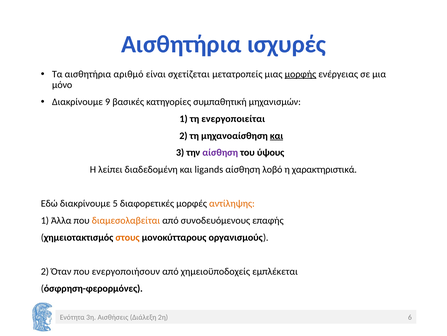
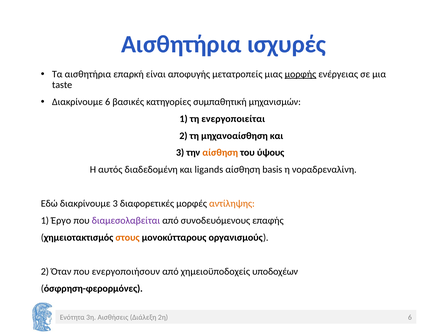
αριθμό: αριθμό -> επαρκή
σχετίζεται: σχετίζεται -> αποφυγής
μόνο: μόνο -> taste
Διακρίνουμε 9: 9 -> 6
και at (277, 135) underline: present -> none
αίσθηση at (220, 152) colour: purple -> orange
λείπει: λείπει -> αυτός
λοβό: λοβό -> basis
χαρακτηριστικά: χαρακτηριστικά -> νοραδρεναλίνη
διακρίνουμε 5: 5 -> 3
Άλλα: Άλλα -> Έργο
διαμεσολαβείται colour: orange -> purple
εμπλέκεται: εμπλέκεται -> υποδοχέων
